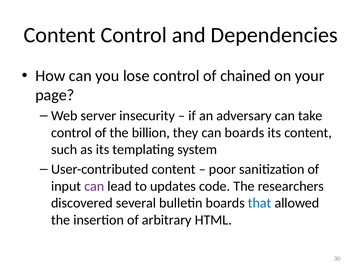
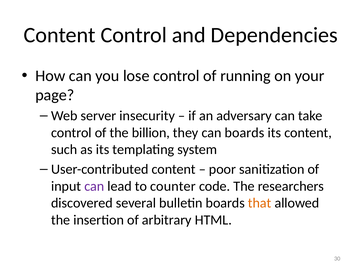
chained: chained -> running
updates: updates -> counter
that colour: blue -> orange
